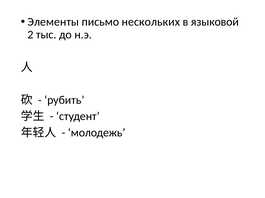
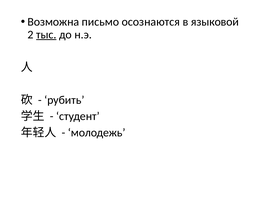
Элементы: Элементы -> Возможна
нескольких: нескольких -> осознаются
тыс underline: none -> present
